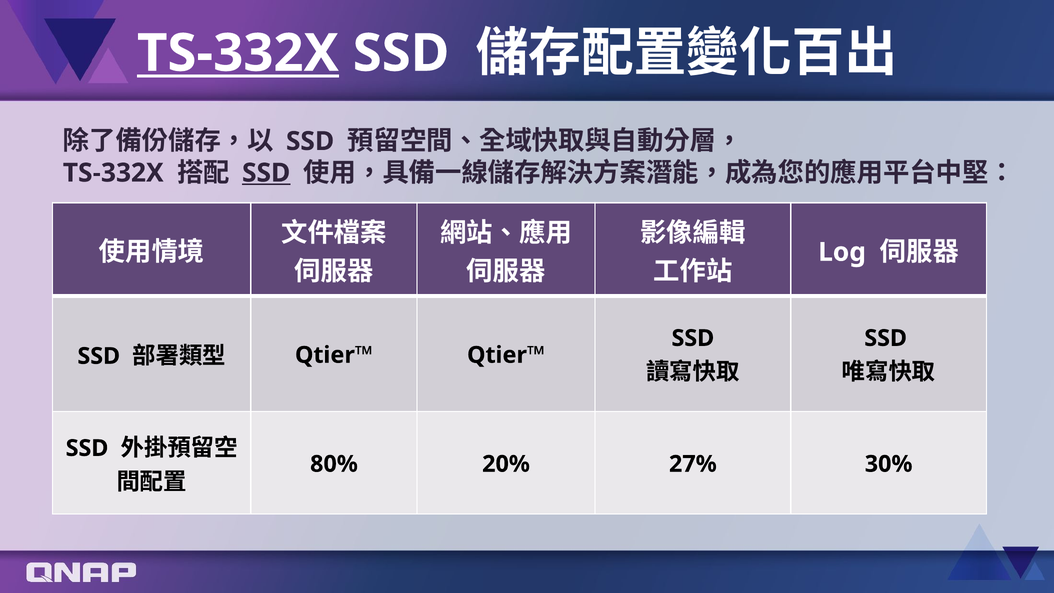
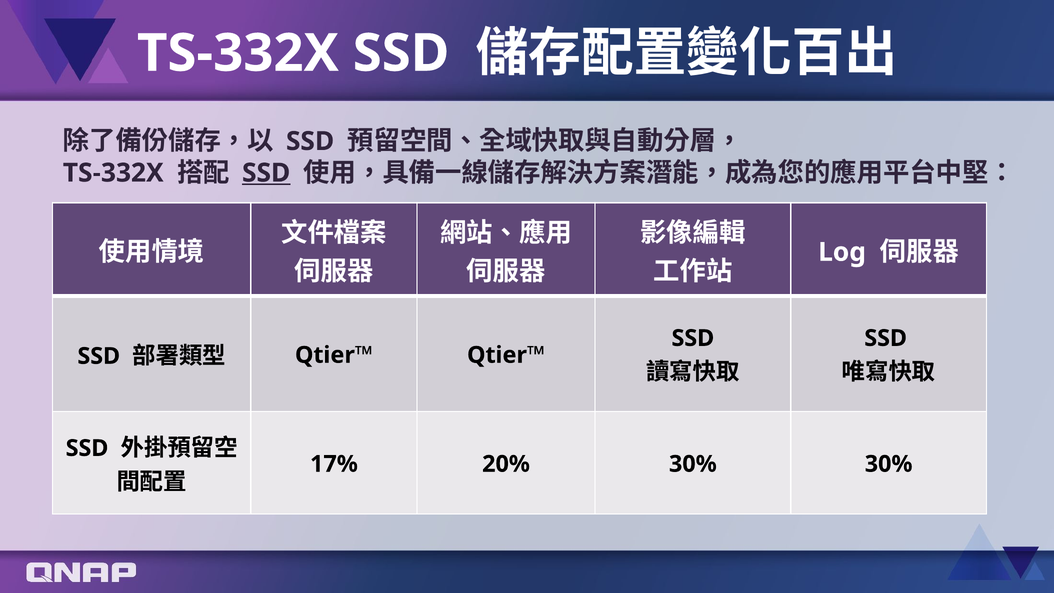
TS-332X at (238, 53) underline: present -> none
80%: 80% -> 17%
20% 27%: 27% -> 30%
